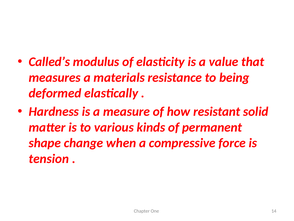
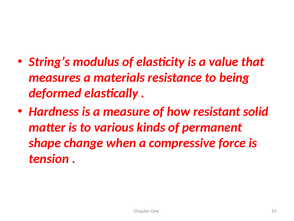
Called’s: Called’s -> String’s
